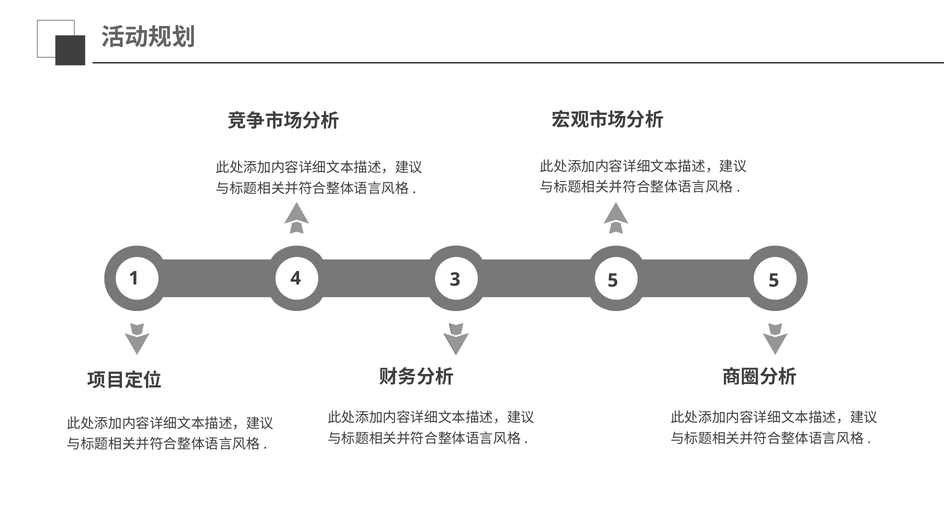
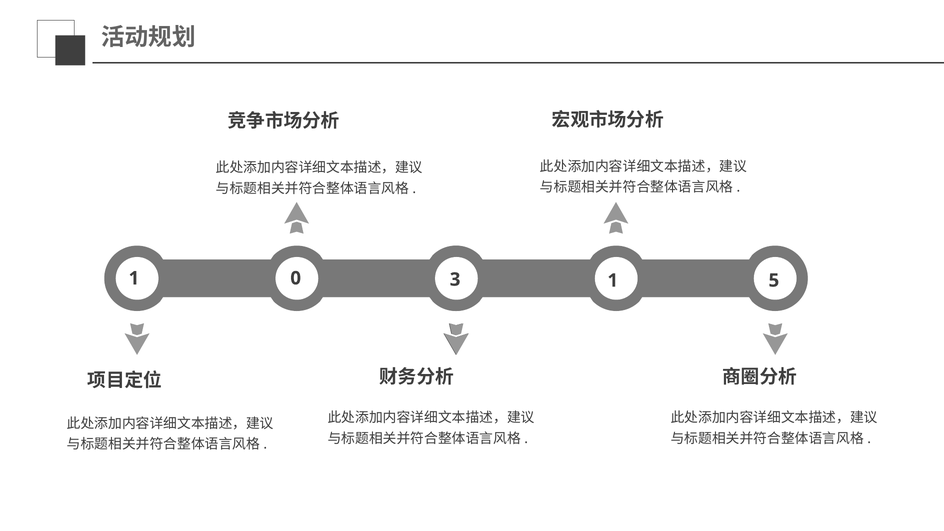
4: 4 -> 0
3 5: 5 -> 1
